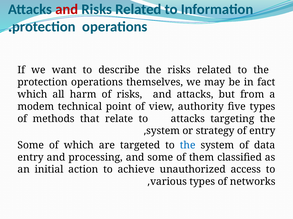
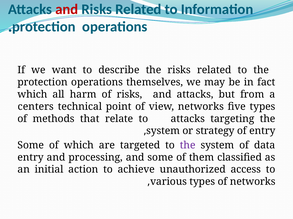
modem: modem -> centers
view authority: authority -> networks
the at (188, 146) colour: blue -> purple
